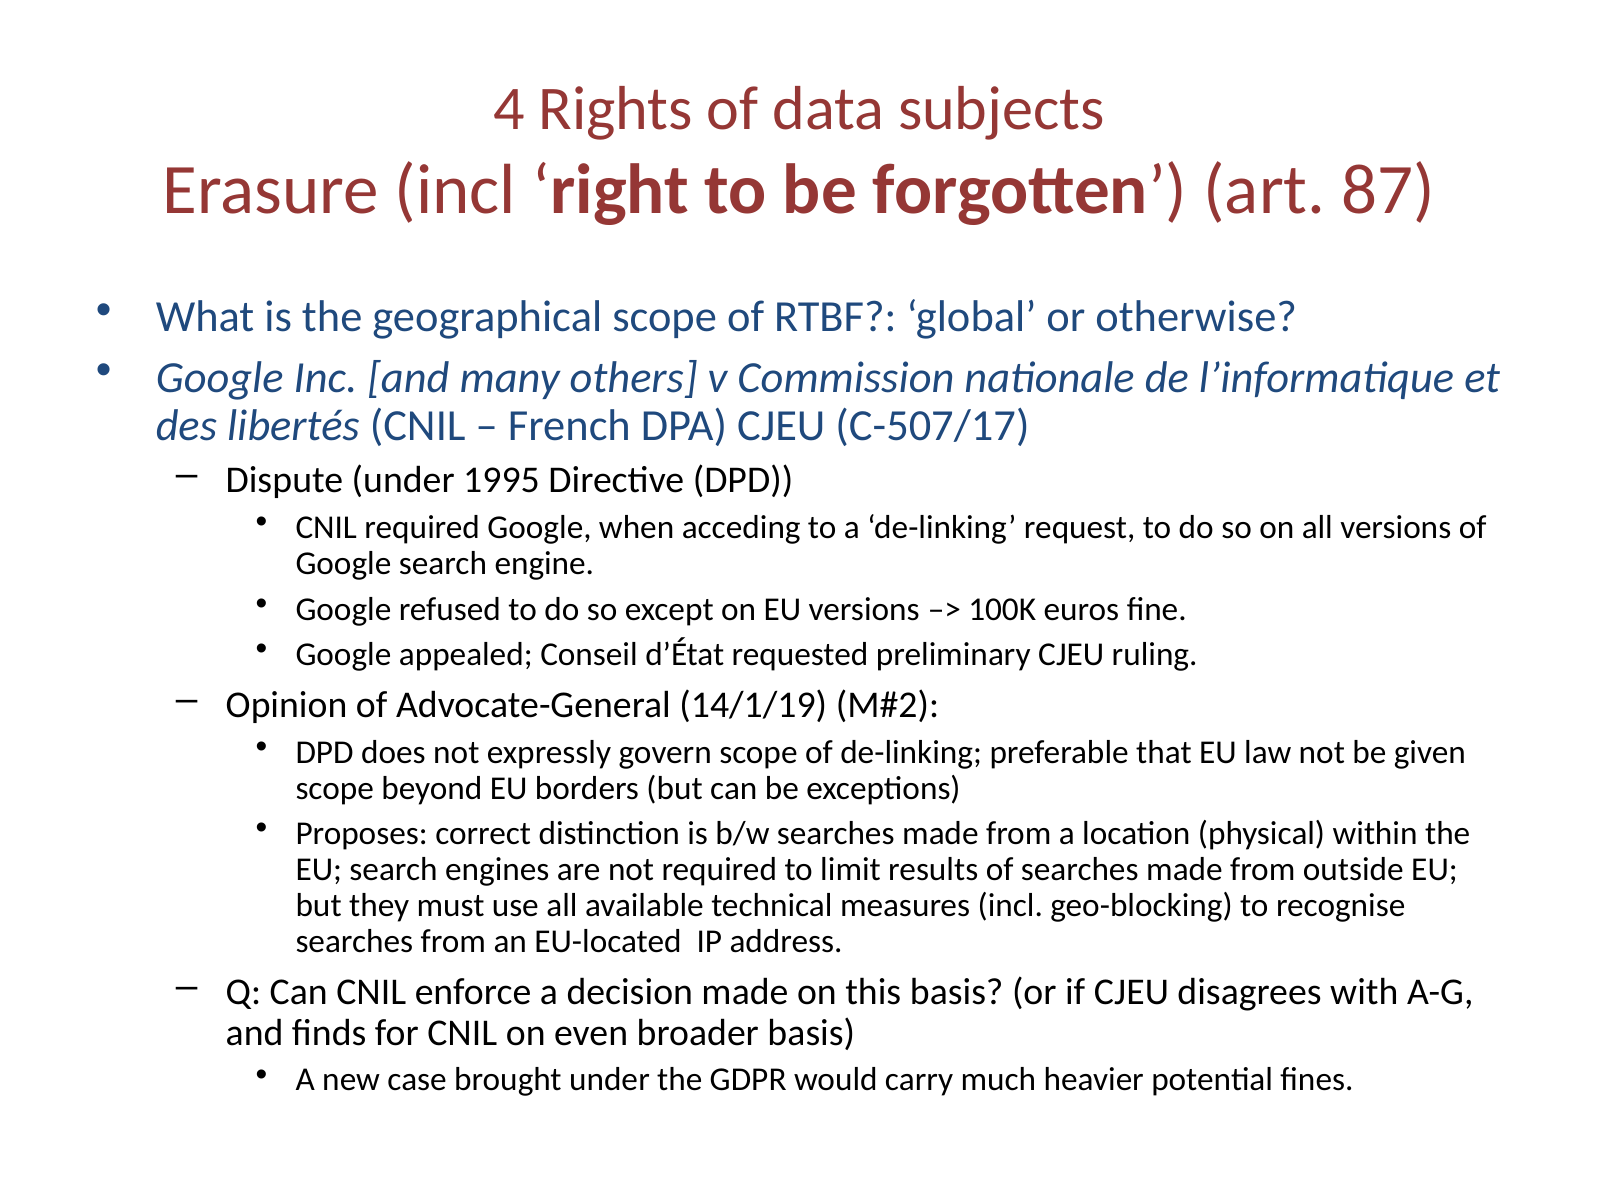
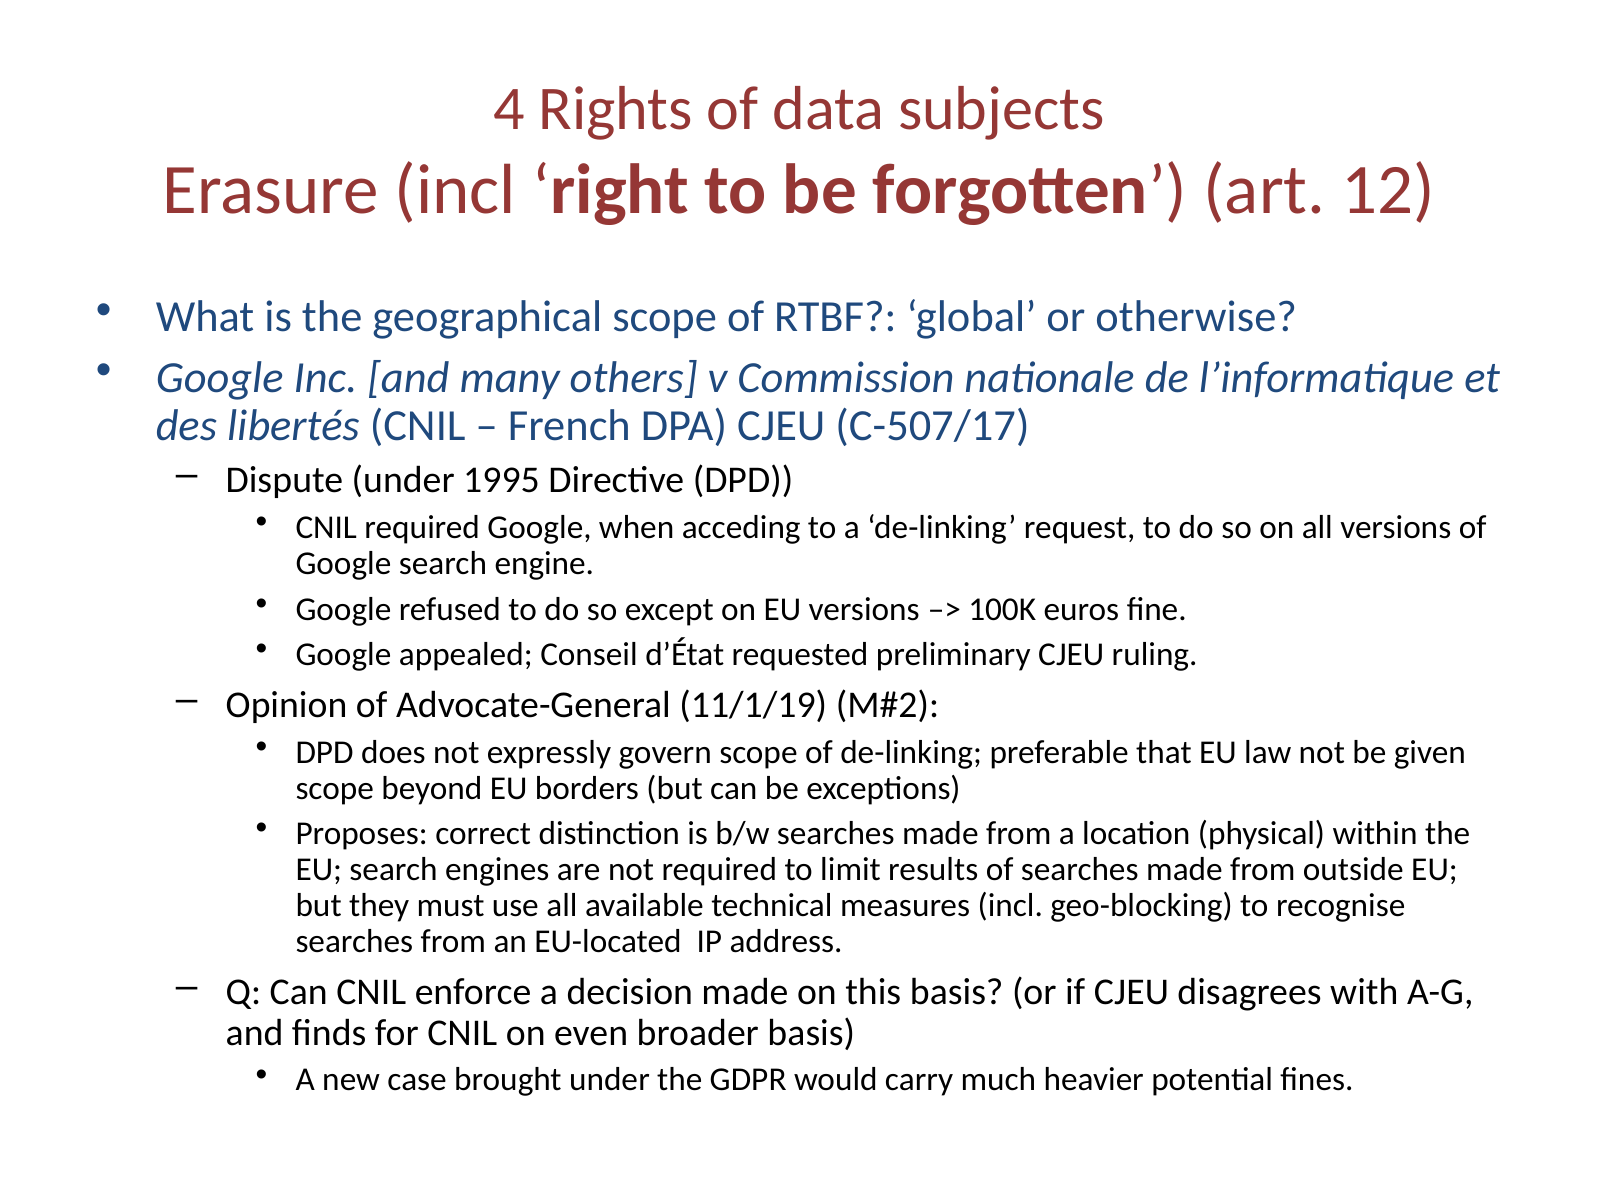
87: 87 -> 12
14/1/19: 14/1/19 -> 11/1/19
